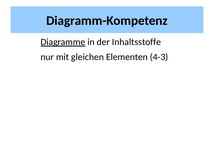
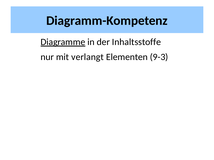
gleichen: gleichen -> verlangt
4-3: 4-3 -> 9-3
